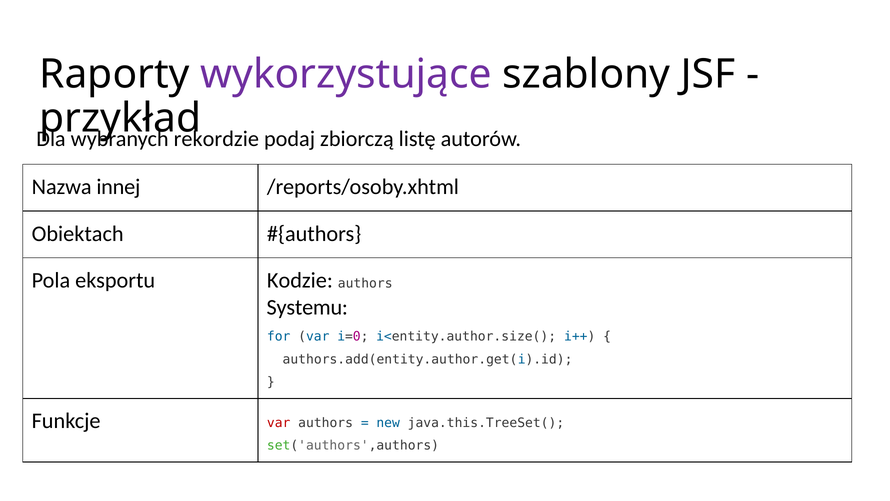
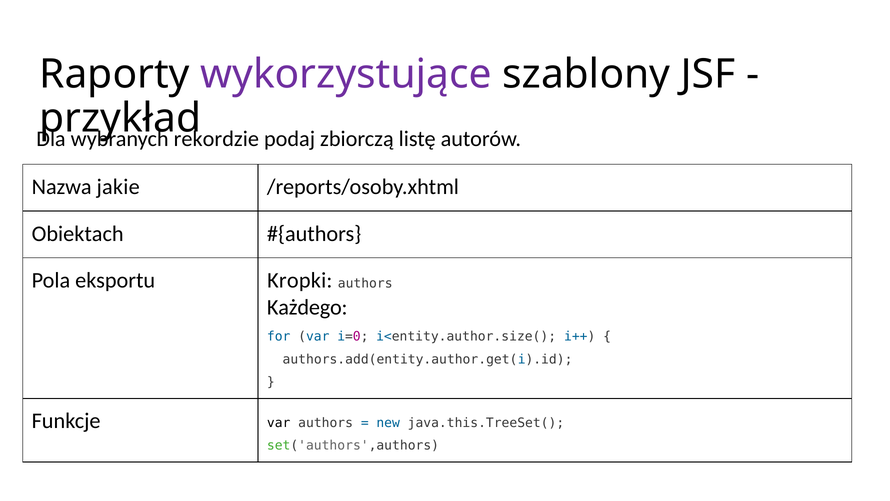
innej: innej -> jakie
Kodzie: Kodzie -> Kropki
Systemu: Systemu -> Każdego
var at (279, 422) colour: red -> black
